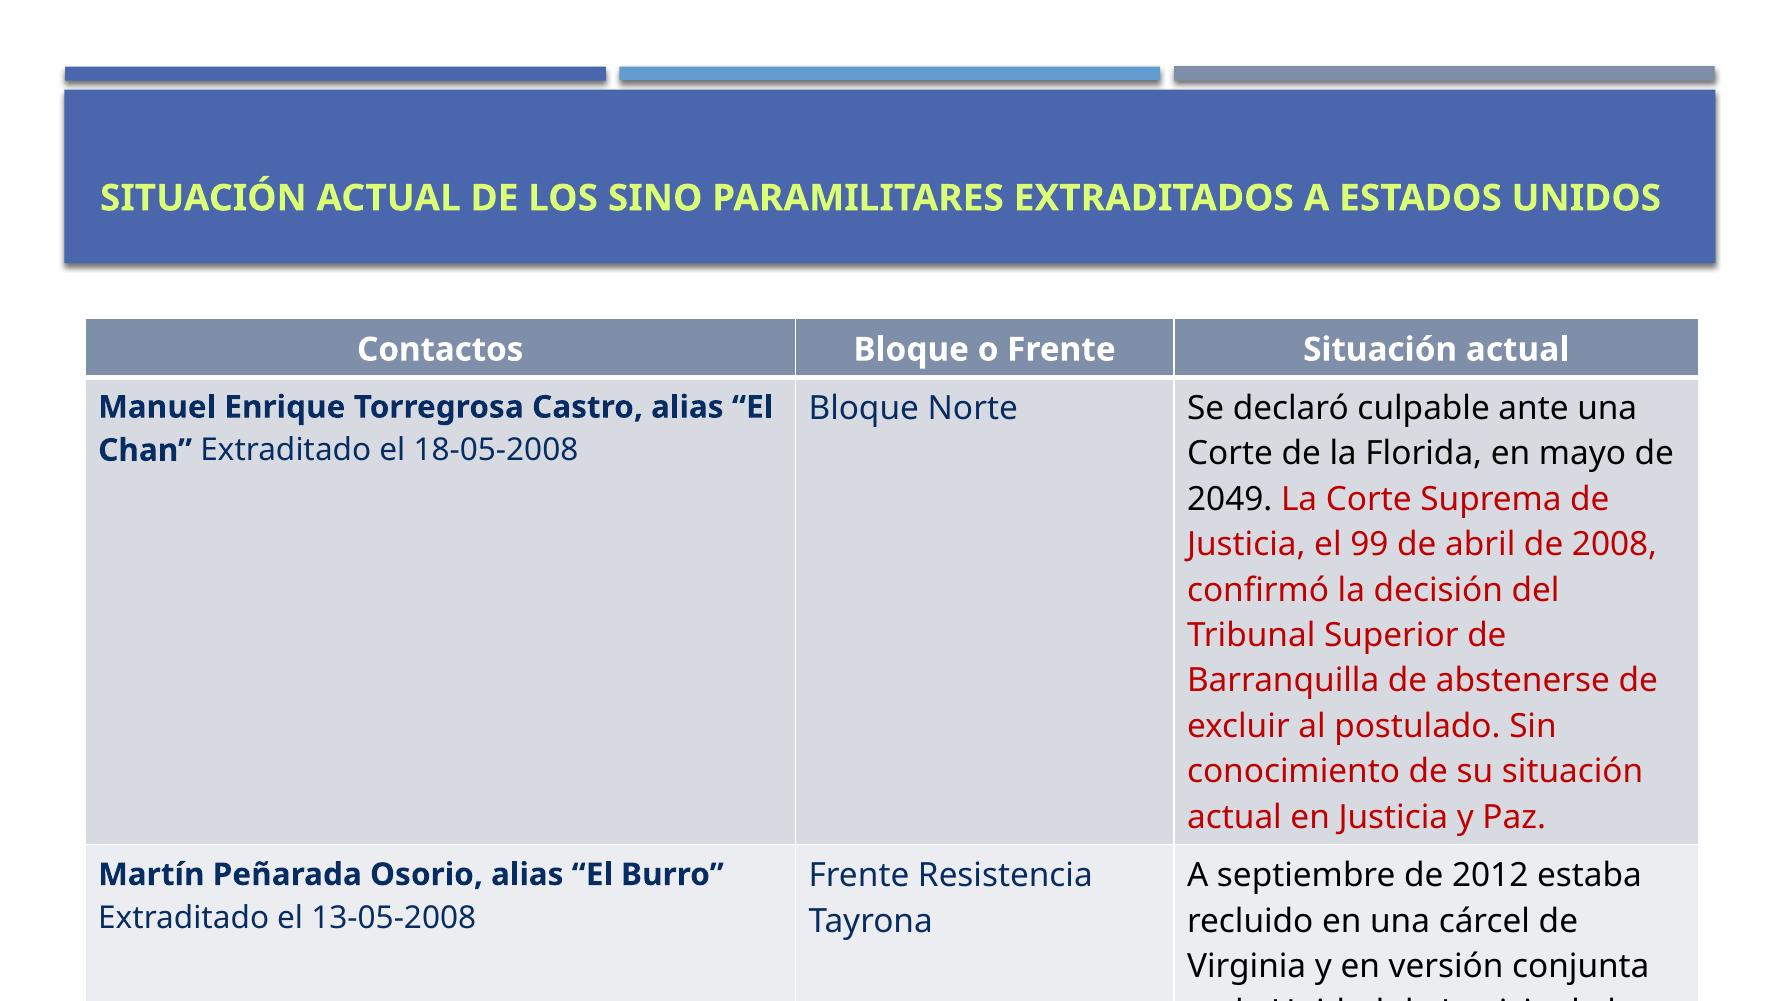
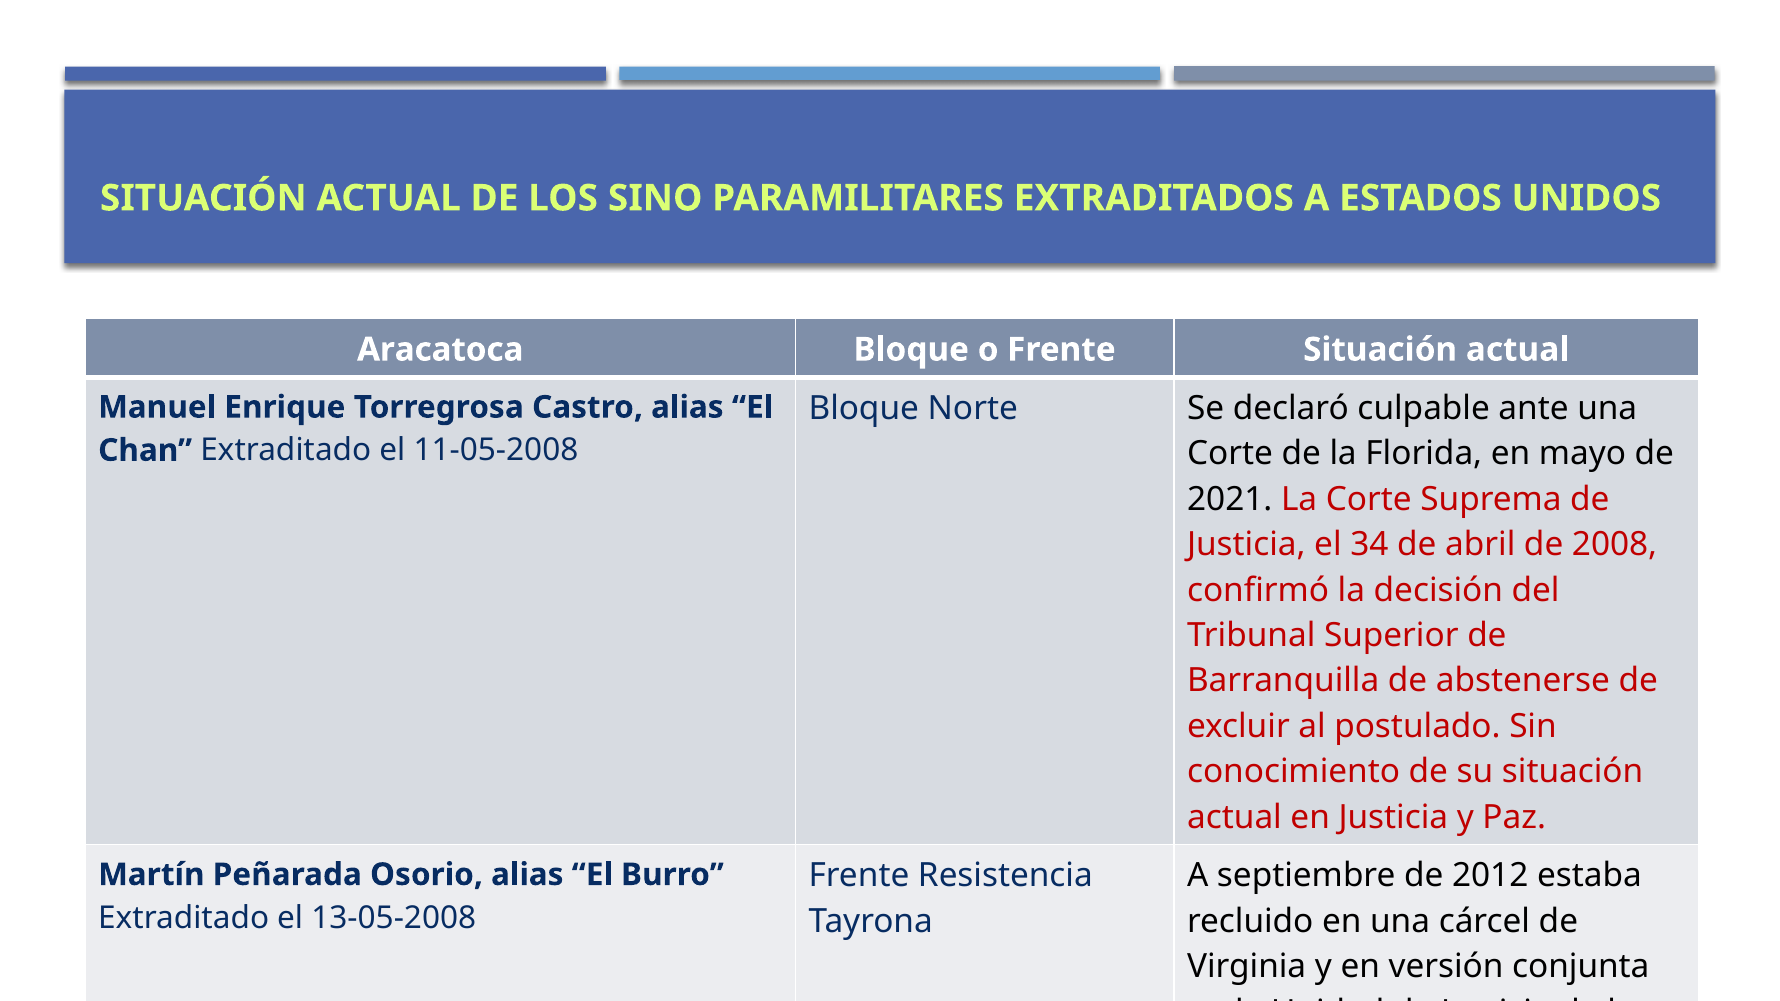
Contactos: Contactos -> Aracatoca
18-05-2008: 18-05-2008 -> 11-05-2008
2049: 2049 -> 2021
99: 99 -> 34
